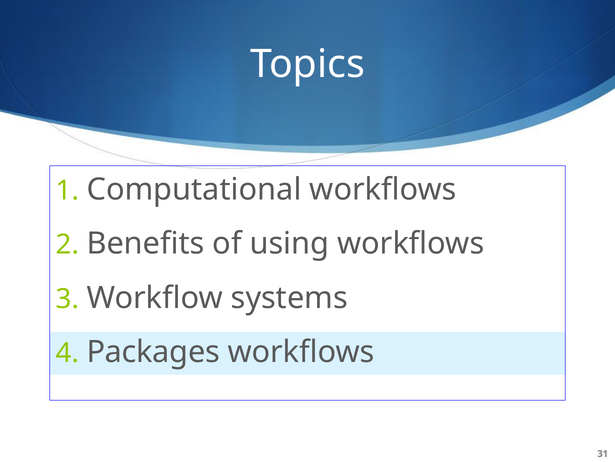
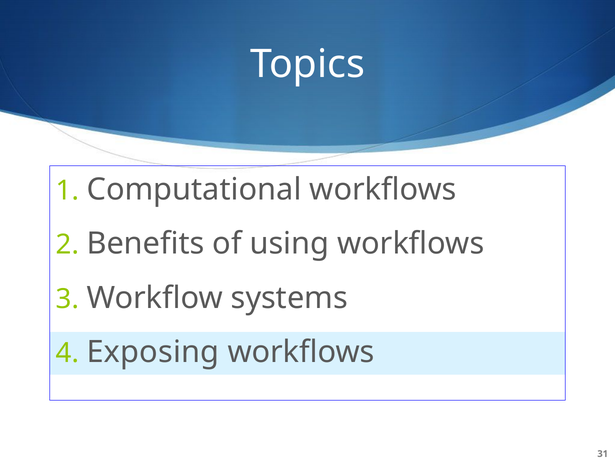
Packages: Packages -> Exposing
